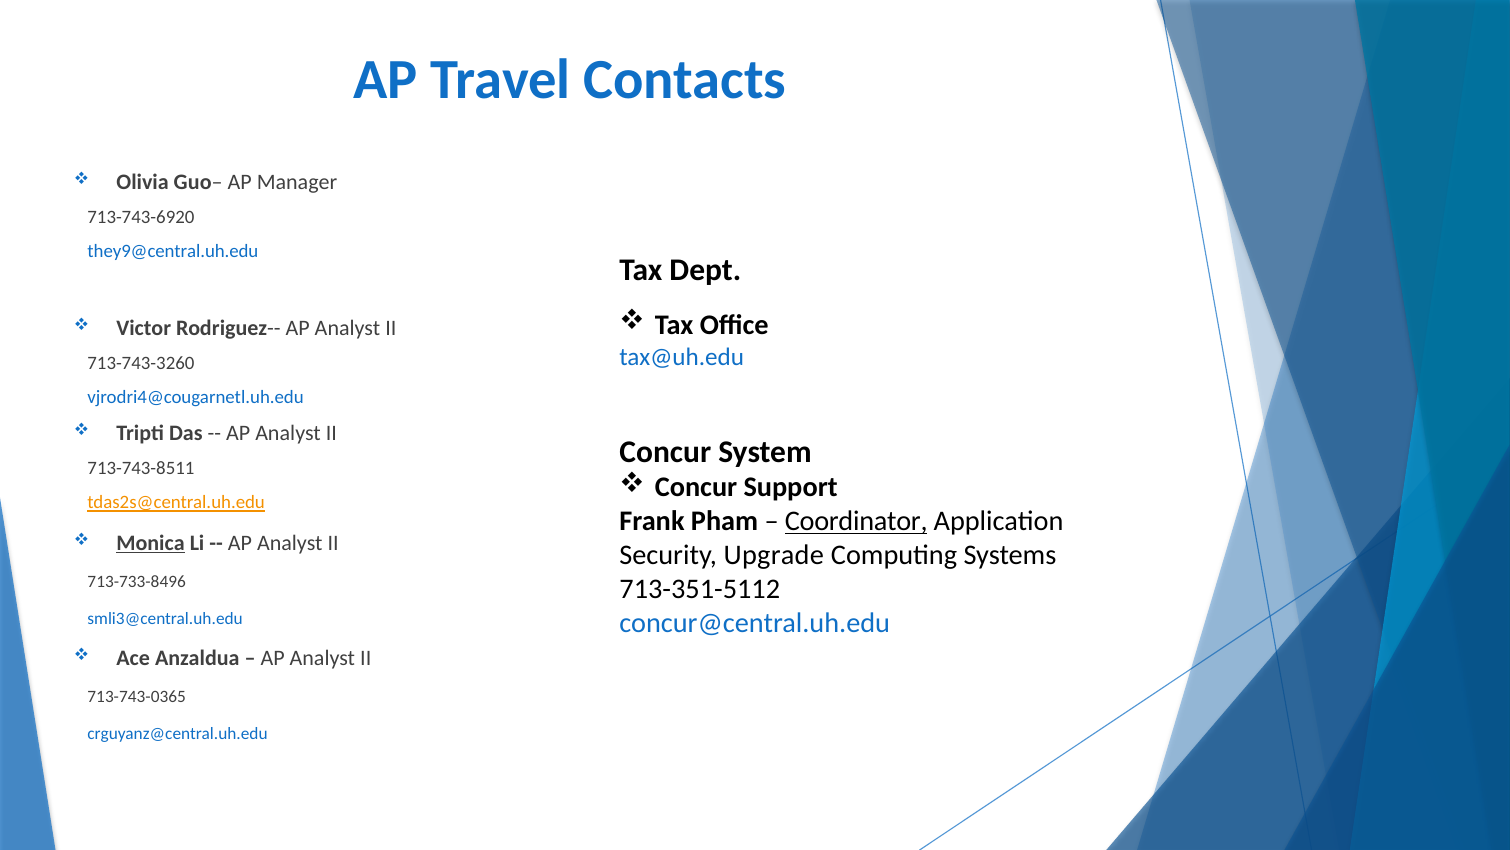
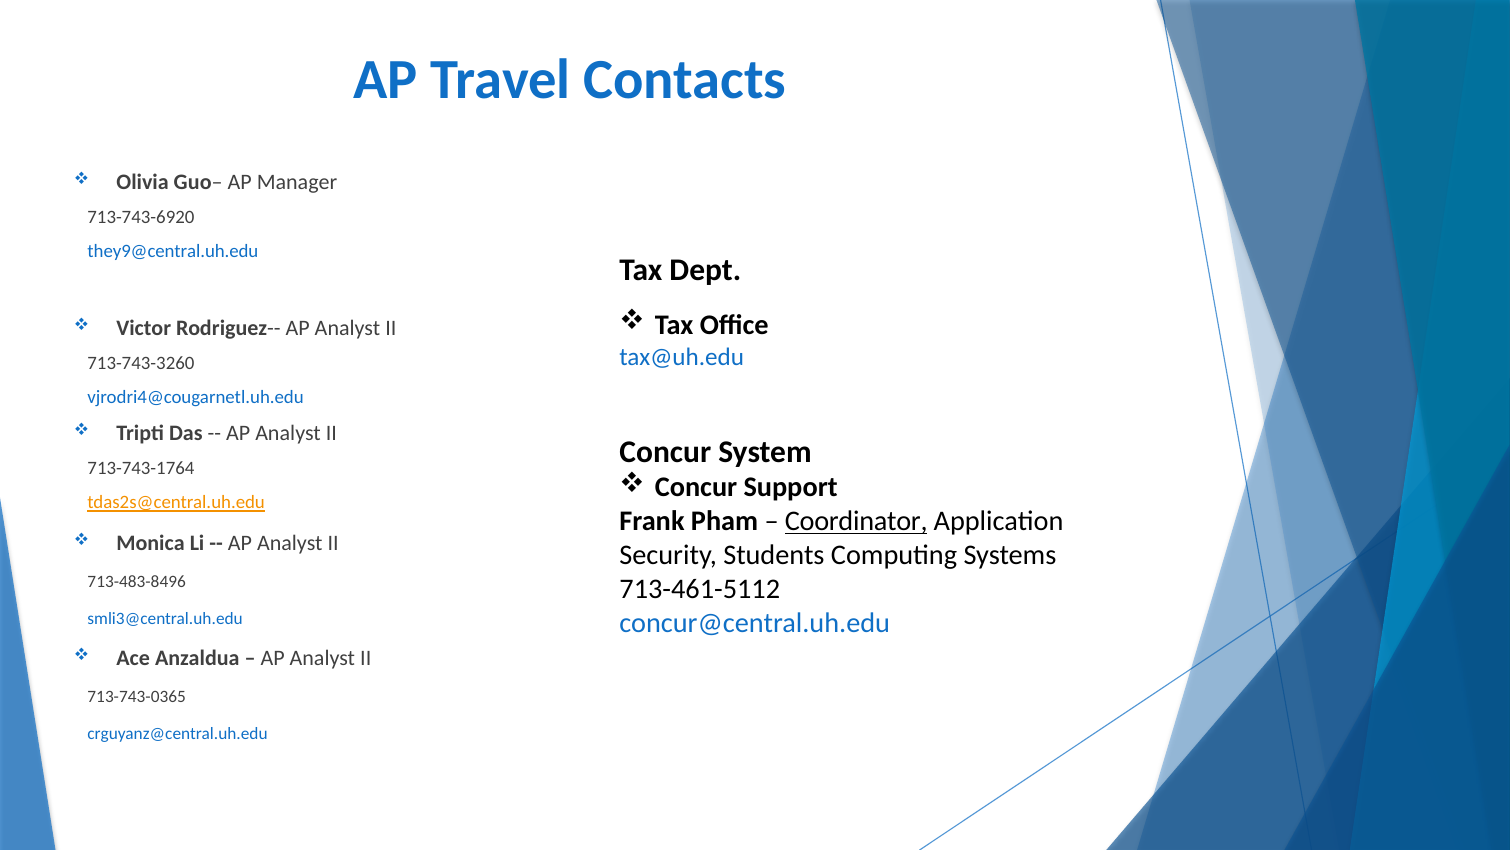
713-743-8511: 713-743-8511 -> 713-743-1764
Monica underline: present -> none
Upgrade: Upgrade -> Students
713-733-8496: 713-733-8496 -> 713-483-8496
713-351-5112: 713-351-5112 -> 713-461-5112
